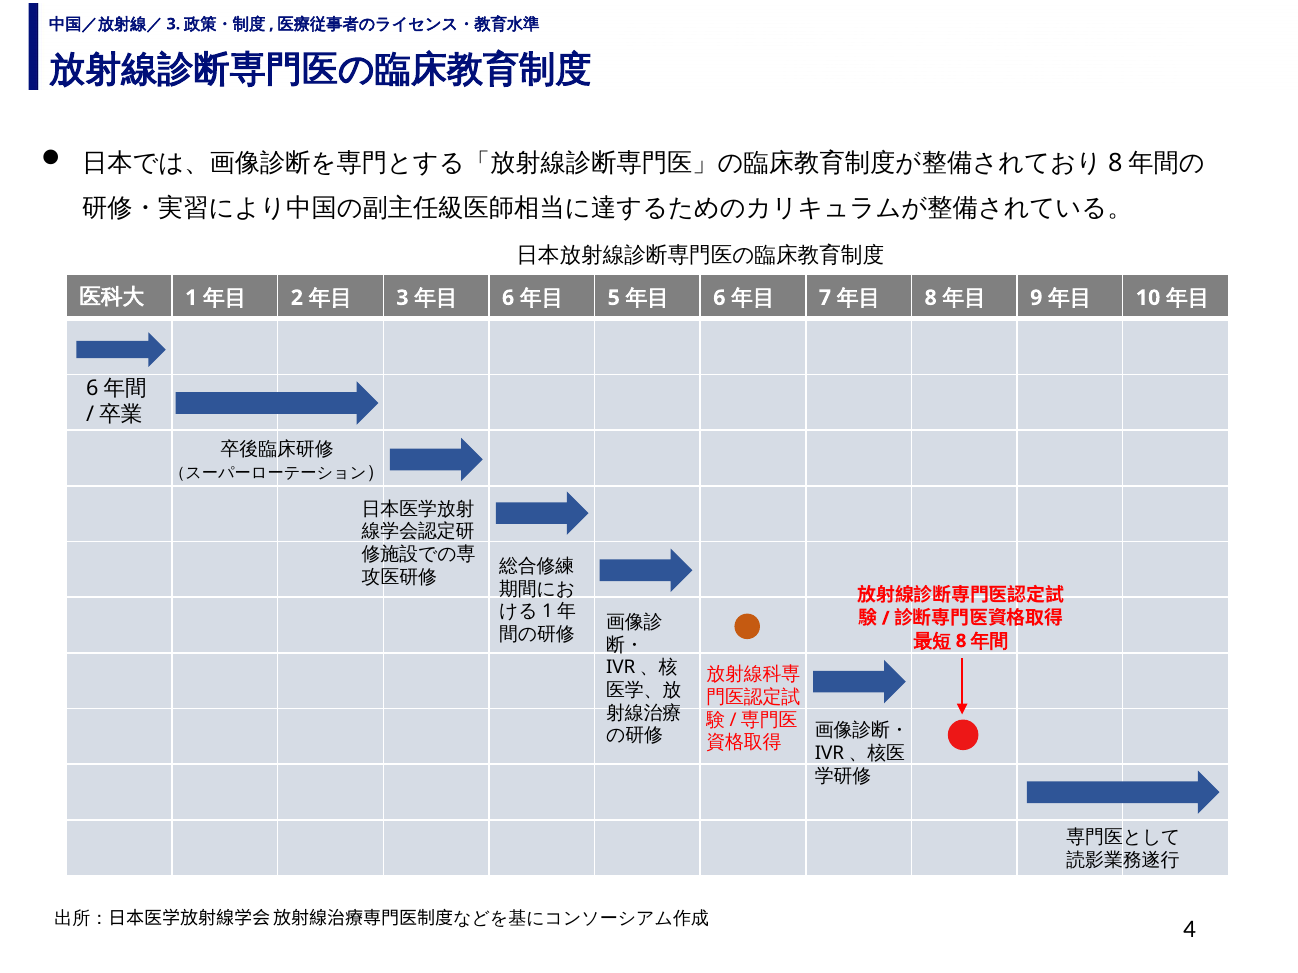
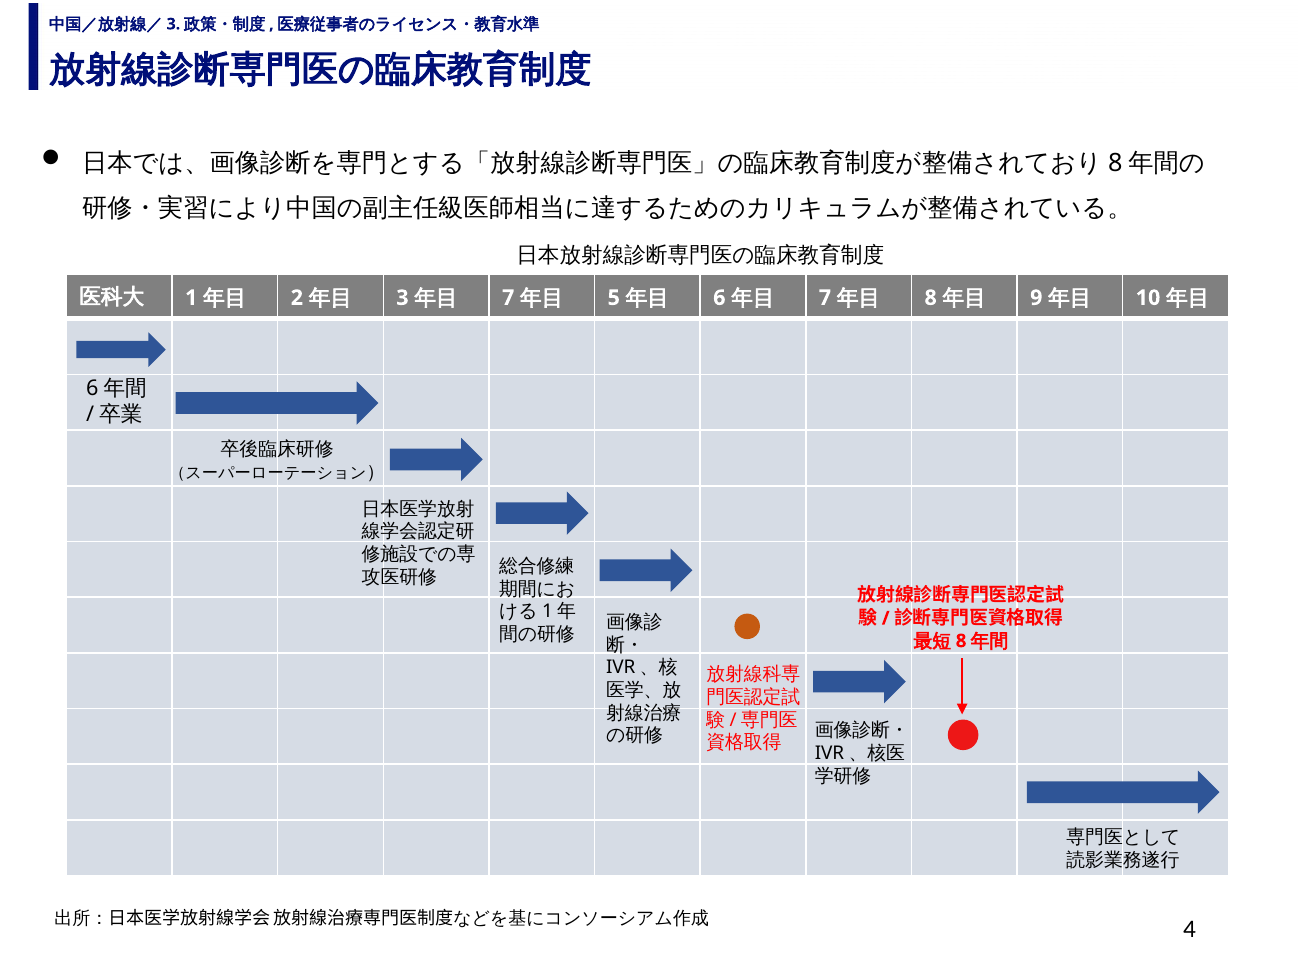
6 at (508, 298): 6 -> 7
